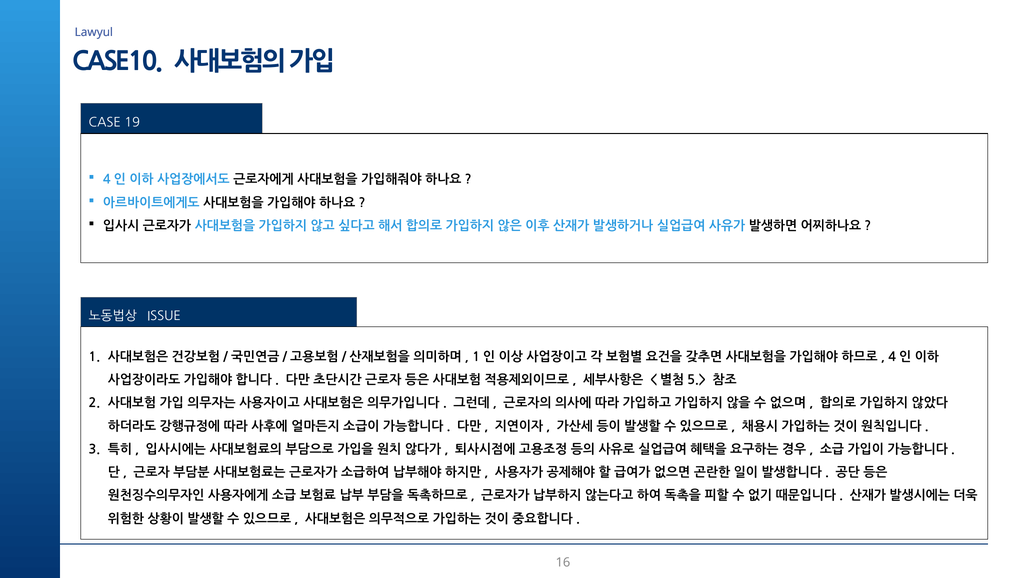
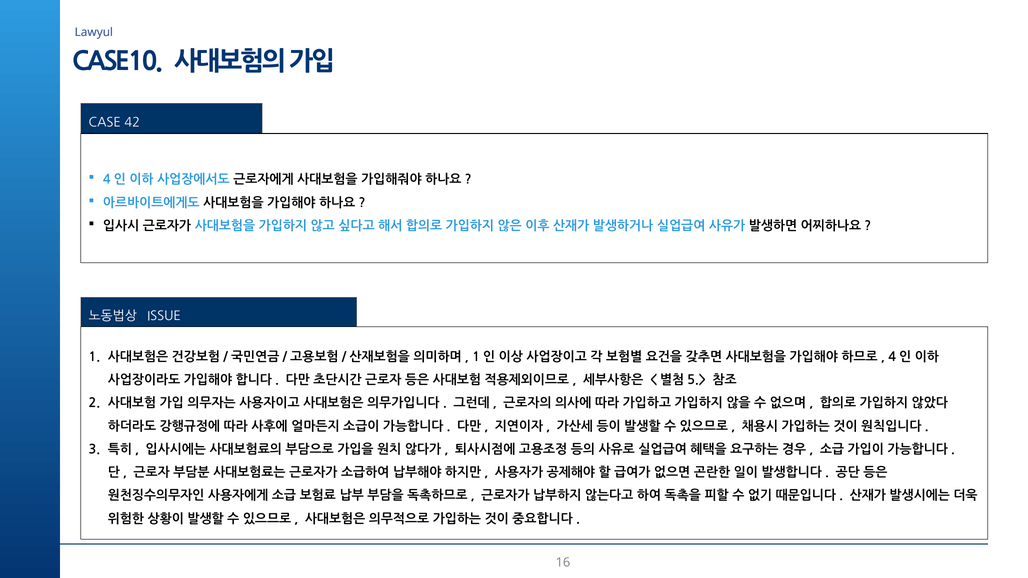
19: 19 -> 42
